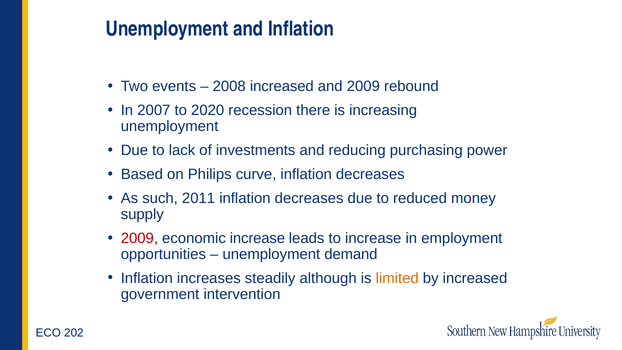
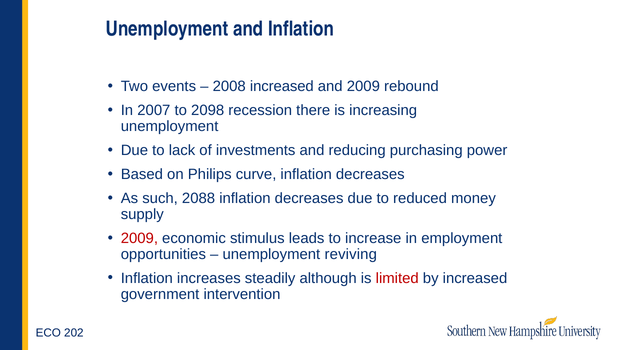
2020: 2020 -> 2098
2011: 2011 -> 2088
economic increase: increase -> stimulus
demand: demand -> reviving
limited colour: orange -> red
